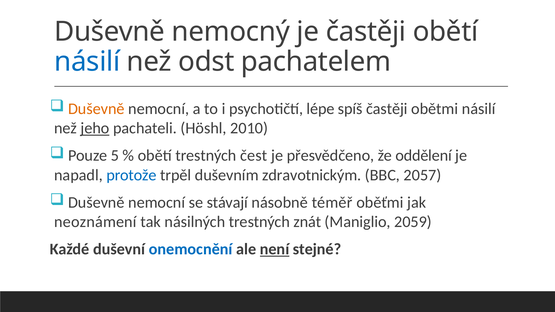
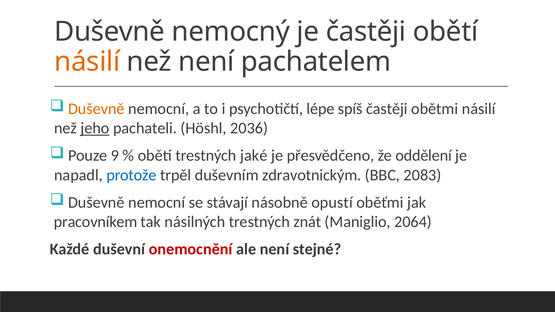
násilí at (87, 62) colour: blue -> orange
než odst: odst -> není
2010: 2010 -> 2036
5: 5 -> 9
čest: čest -> jaké
2057: 2057 -> 2083
téměř: téměř -> opustí
neoznámení: neoznámení -> pracovníkem
2059: 2059 -> 2064
onemocnění colour: blue -> red
není at (275, 249) underline: present -> none
